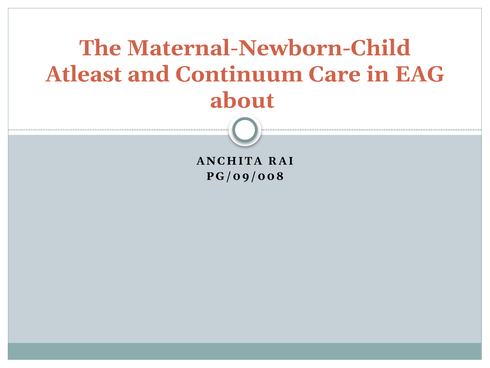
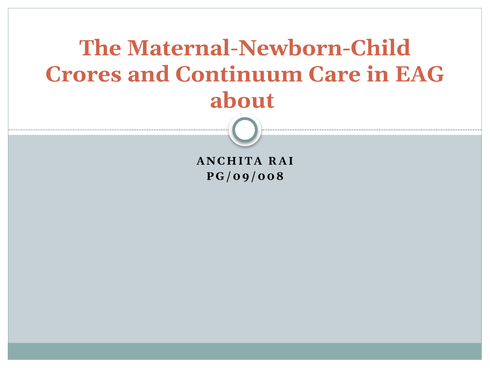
Atleast: Atleast -> Crores
